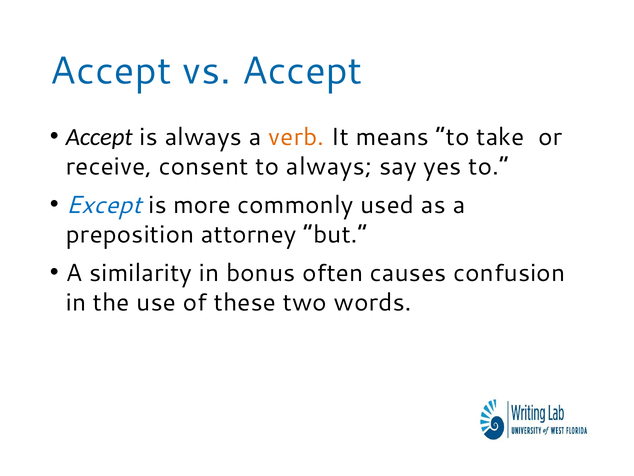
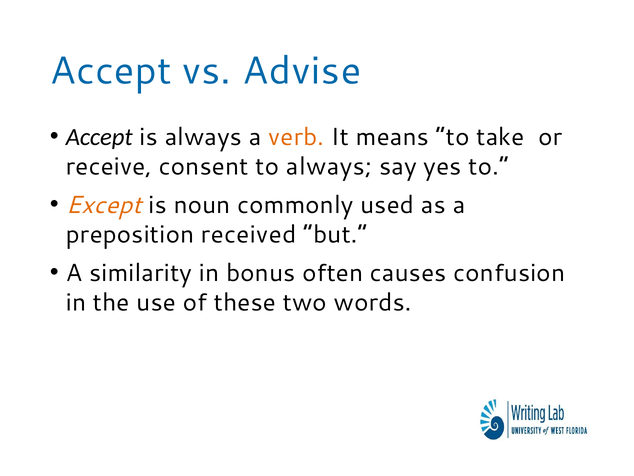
vs Accept: Accept -> Advise
Except colour: blue -> orange
more: more -> noun
attorney: attorney -> received
